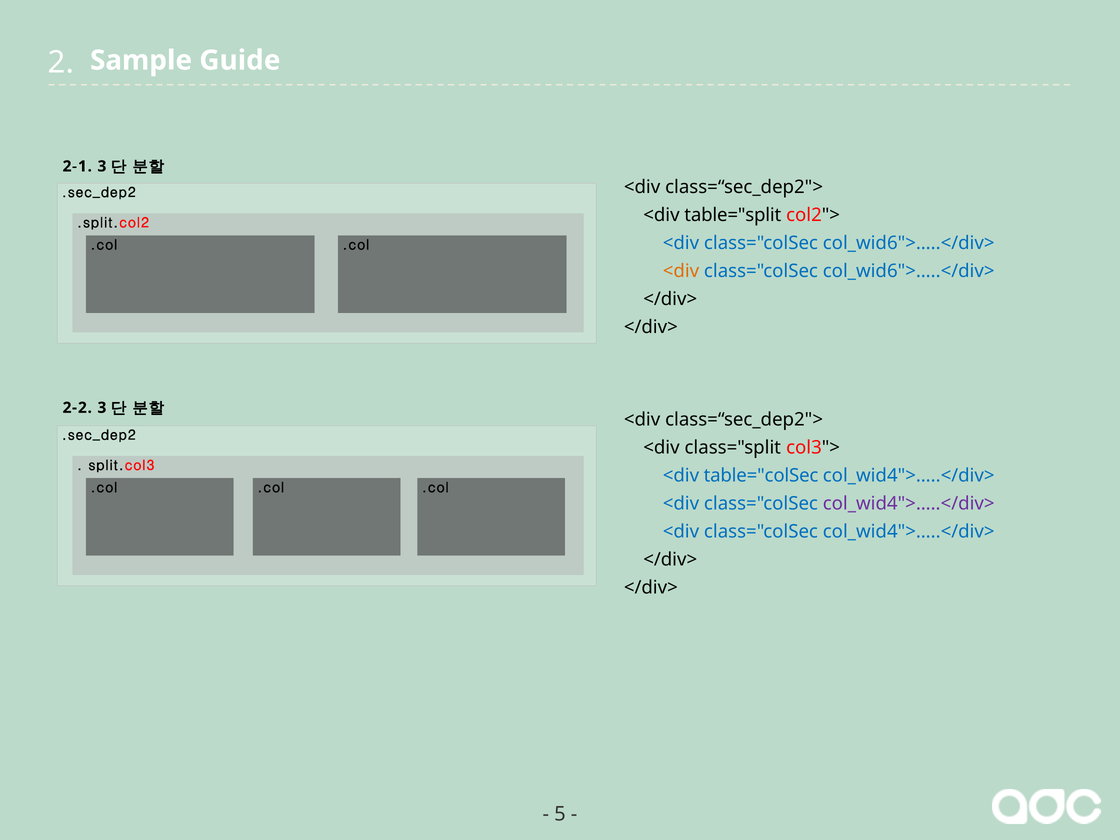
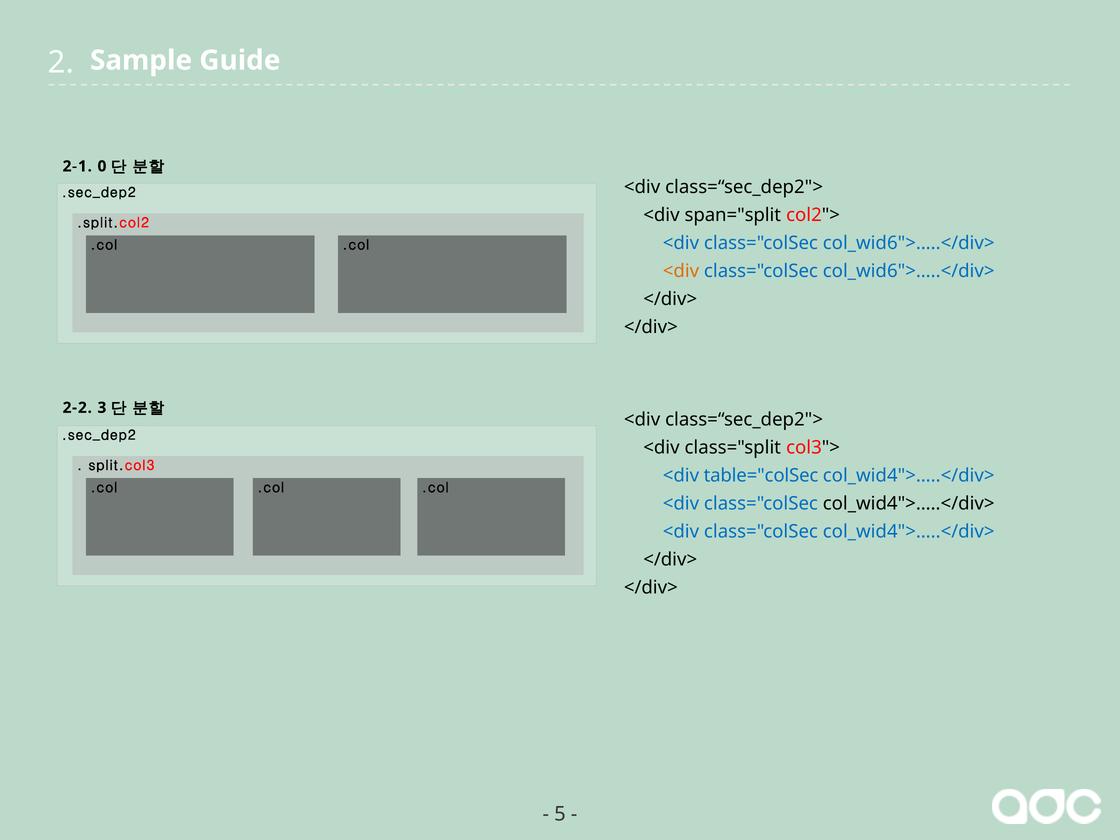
2-1 3: 3 -> 0
table="split: table="split -> span="split
col_wid4">…..</div> at (909, 504) colour: purple -> black
